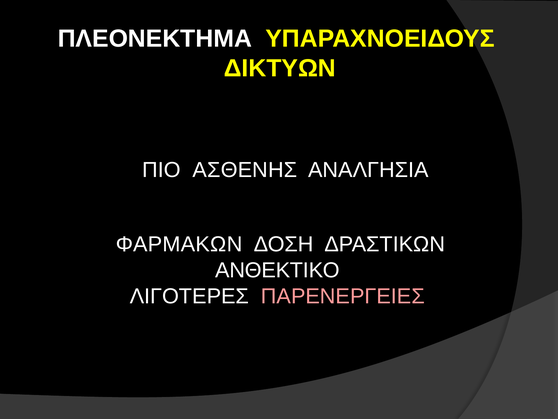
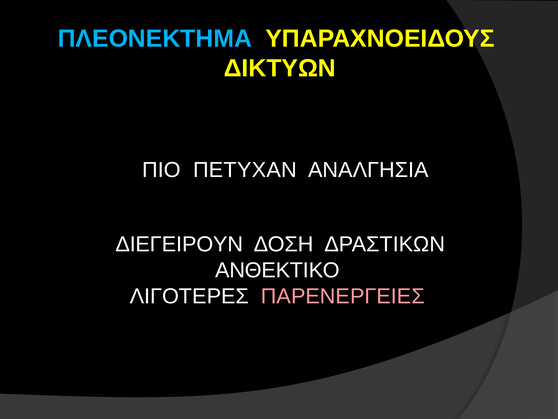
ΠΛΕΟΝΕΚΤΗΜΑ colour: white -> light blue
ΑΣΘΕΝΗΣ: ΑΣΘΕΝΗΣ -> ΠΕΤΥΧΑΝ
ΦΑΡΜΑΚΩΝ: ΦΑΡΜΑΚΩΝ -> ΔΙΕΓΕΙΡΟΥΝ
